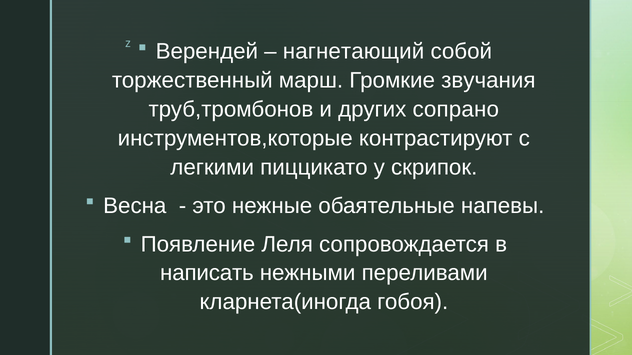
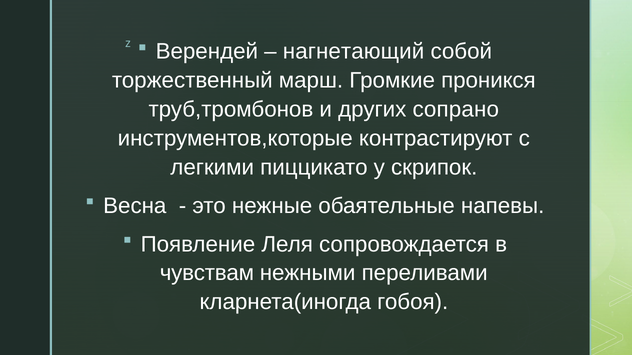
звучания: звучания -> проникся
написать: написать -> чувствам
